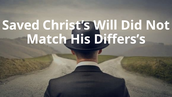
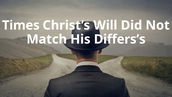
Saved: Saved -> Times
